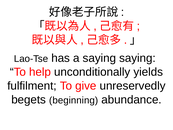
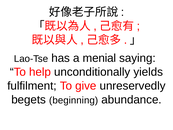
a saying: saying -> menial
